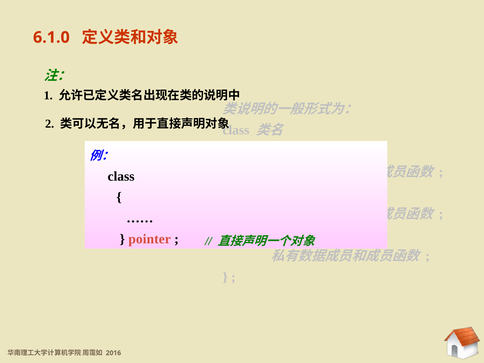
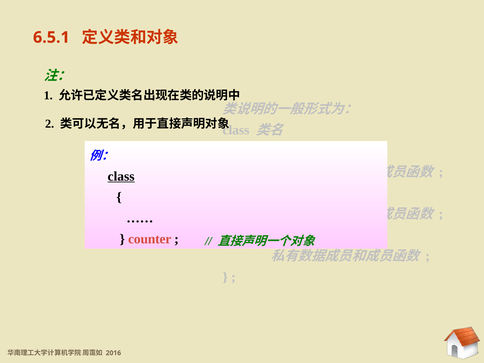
6.1.0: 6.1.0 -> 6.5.1
class at (121, 176) underline: none -> present
pointer: pointer -> counter
